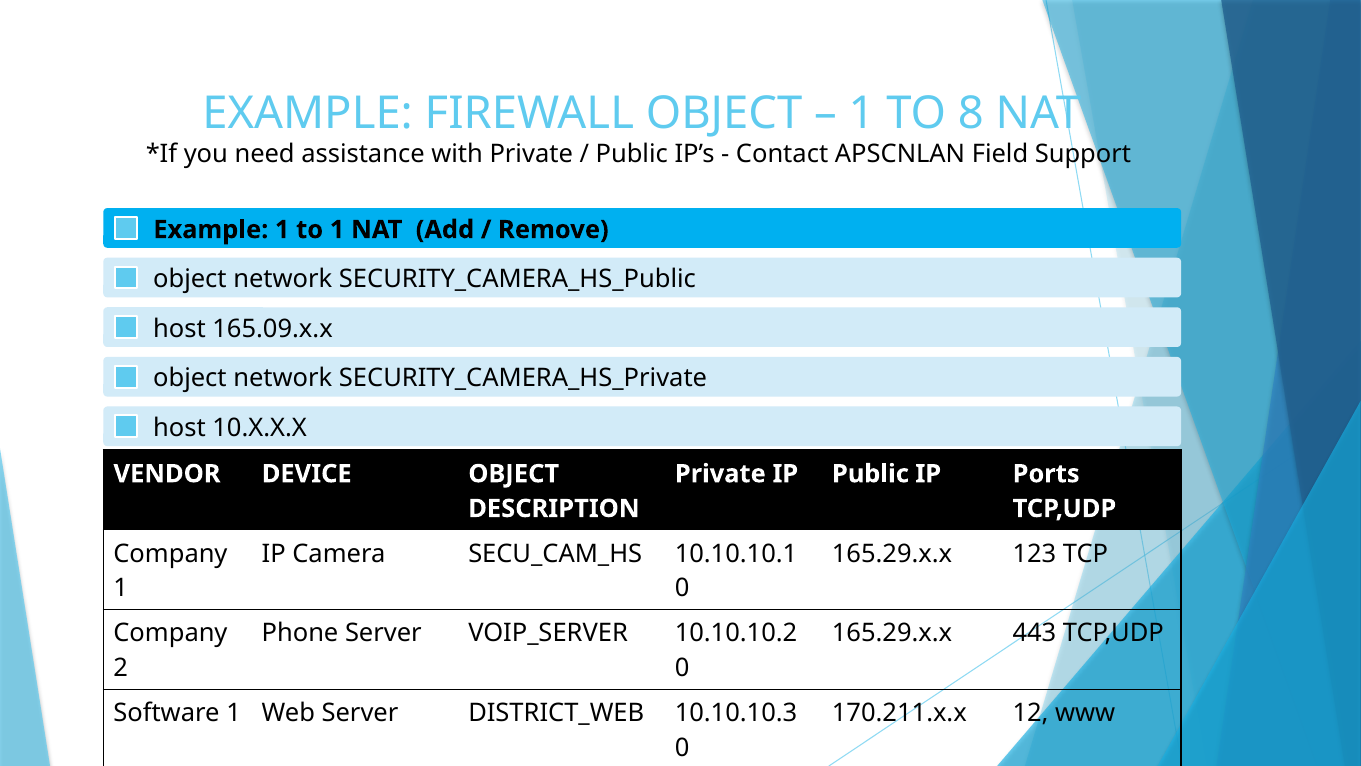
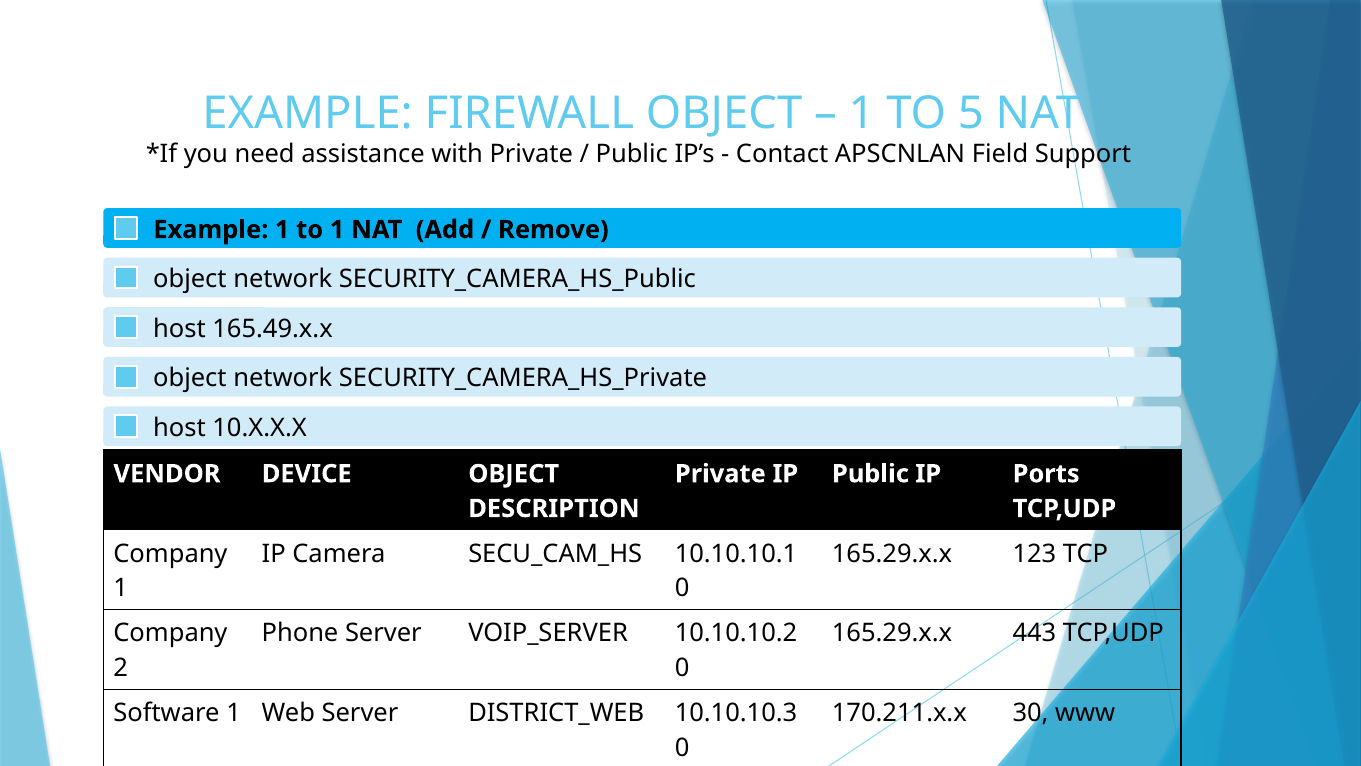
8: 8 -> 5
165.09.x.x: 165.09.x.x -> 165.49.x.x
12: 12 -> 30
